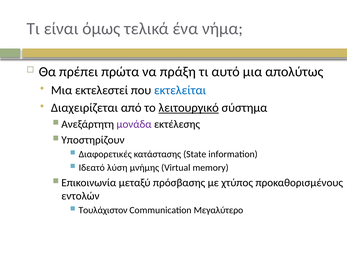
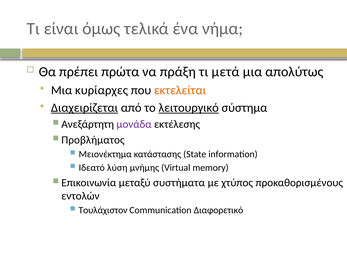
αυτό: αυτό -> μετά
εκτελεστεί: εκτελεστεί -> κυρίαρχες
εκτελείται colour: blue -> orange
Διαχειρίζεται underline: none -> present
Υποστηρίζουν: Υποστηρίζουν -> Προβλήματος
Διαφορετικές: Διαφορετικές -> Μειονέκτημα
πρόσβασης: πρόσβασης -> συστήματα
Μεγαλύτερο: Μεγαλύτερο -> Διαφορετικό
